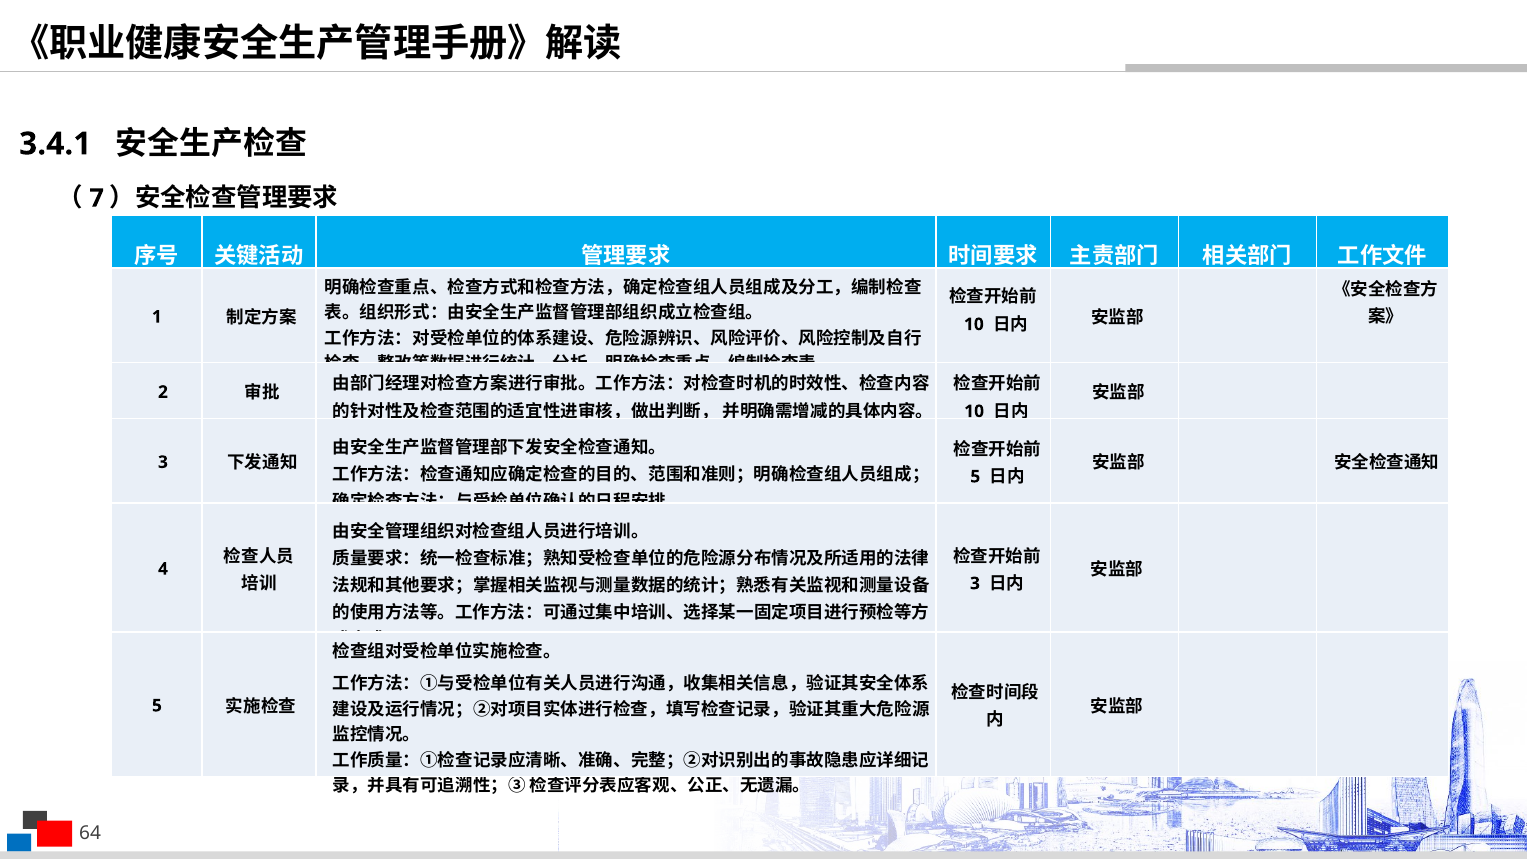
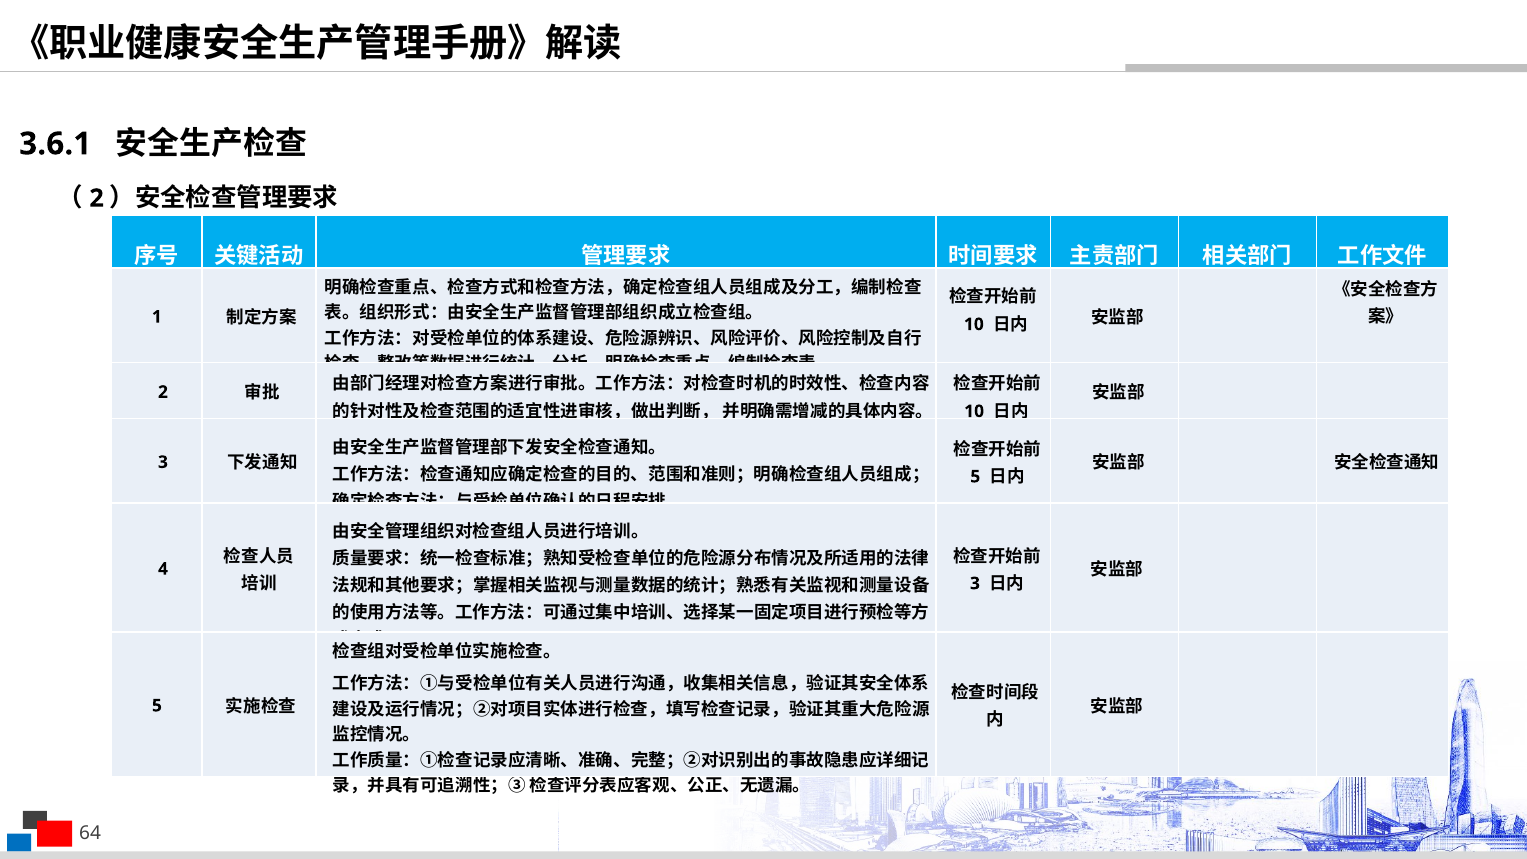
3.4.1: 3.4.1 -> 3.6.1
7 at (97, 198): 7 -> 2
